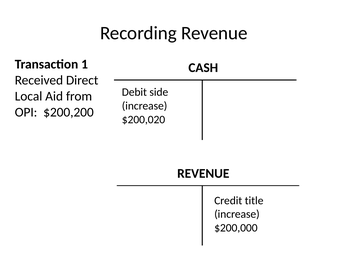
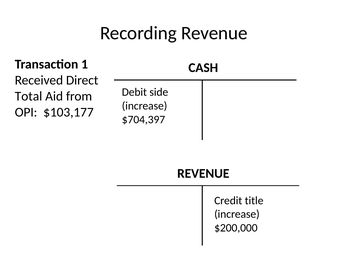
Local: Local -> Total
$200,200: $200,200 -> $103,177
$200,020: $200,020 -> $704,397
